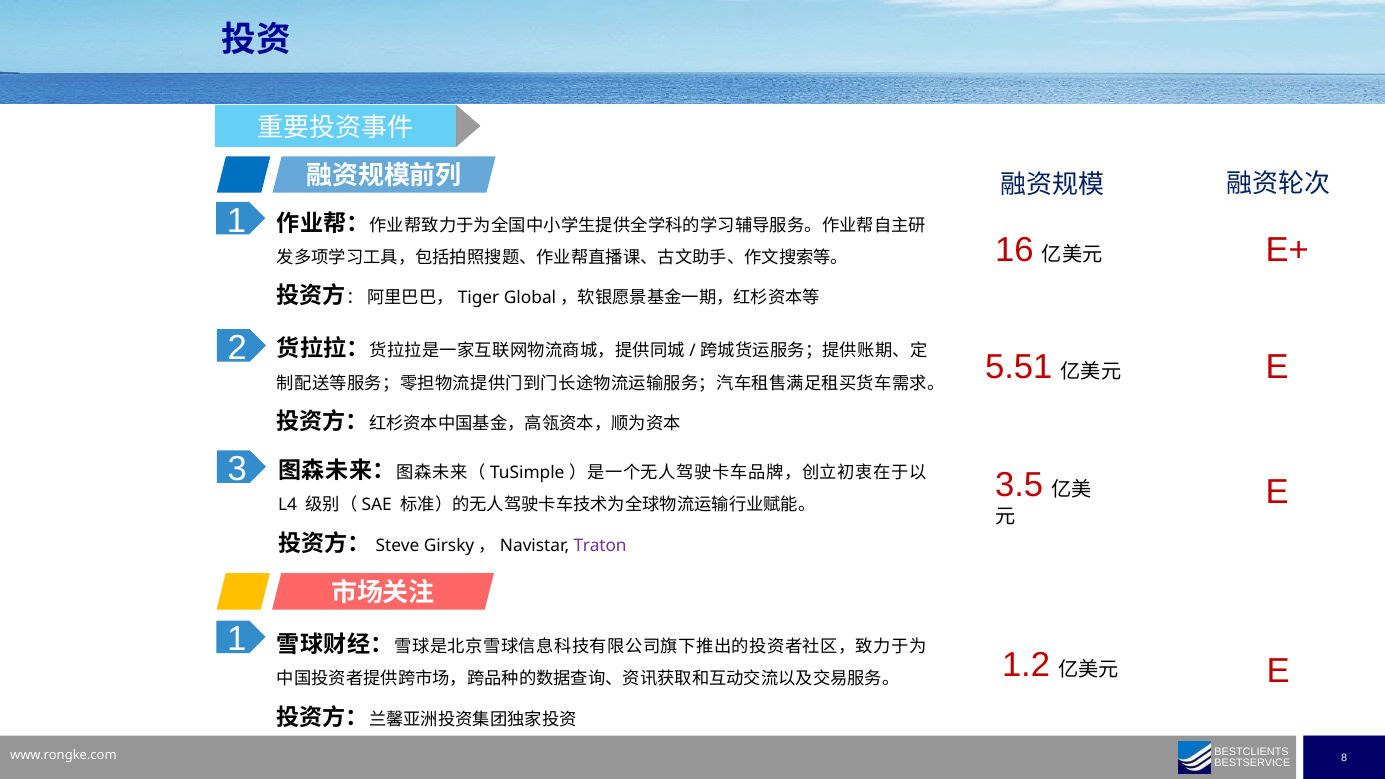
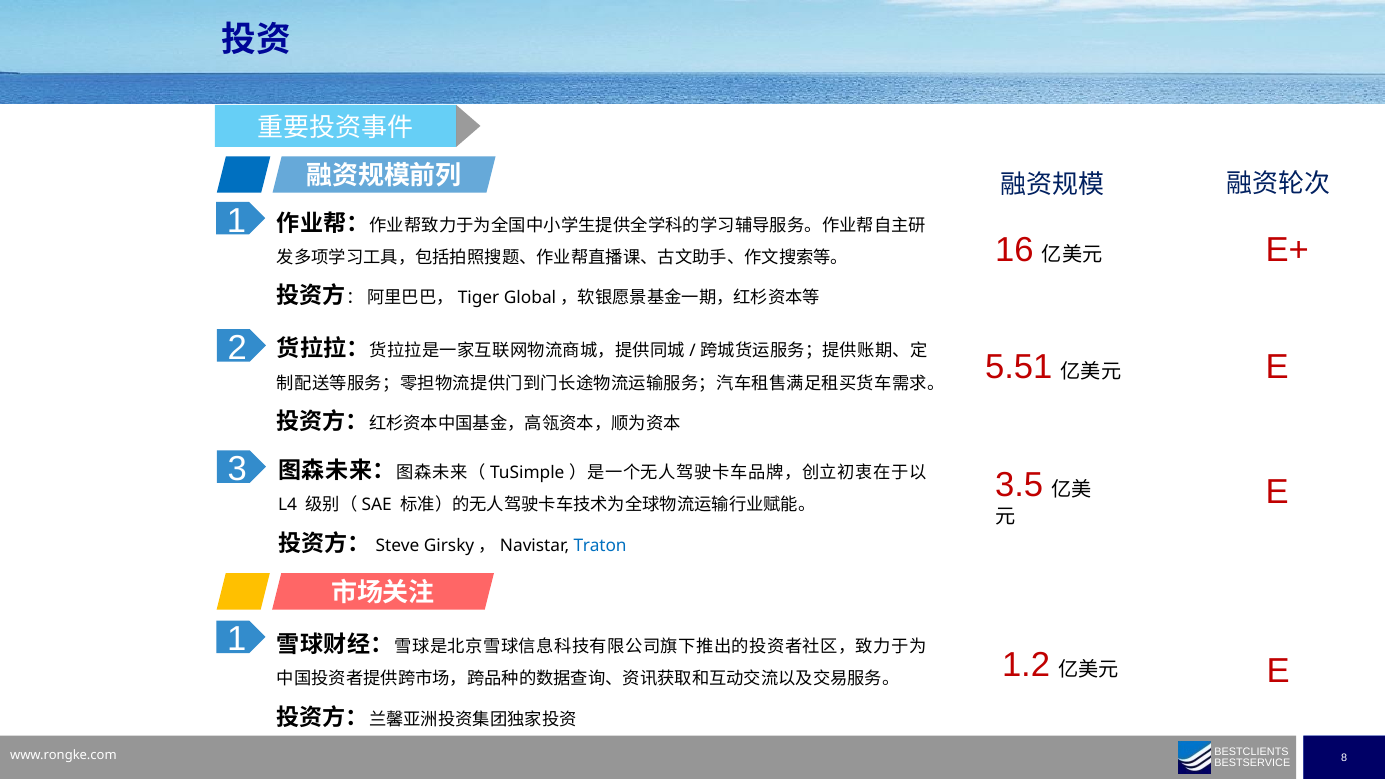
Traton colour: purple -> blue
